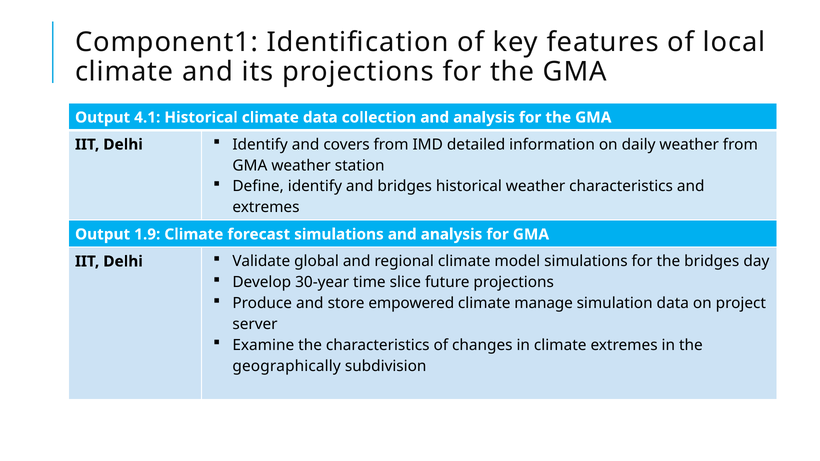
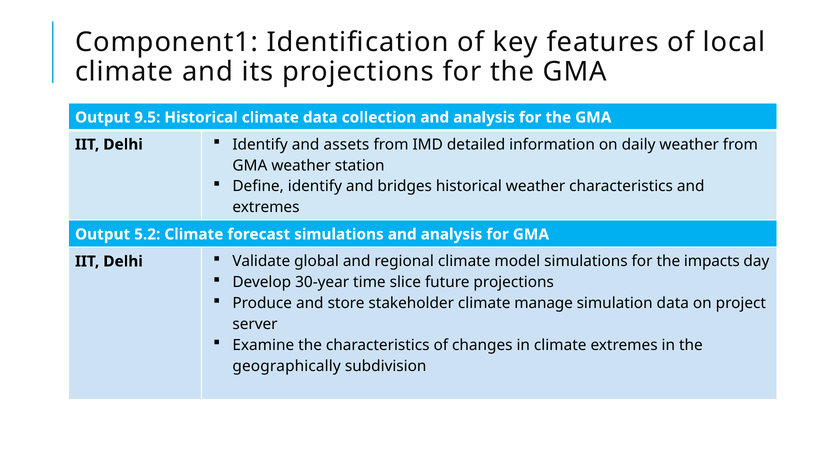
4.1: 4.1 -> 9.5
covers: covers -> assets
1.9: 1.9 -> 5.2
the bridges: bridges -> impacts
empowered: empowered -> stakeholder
